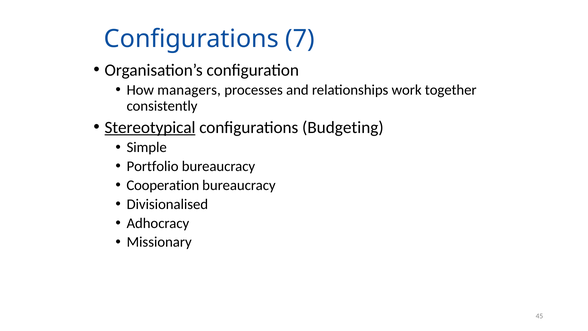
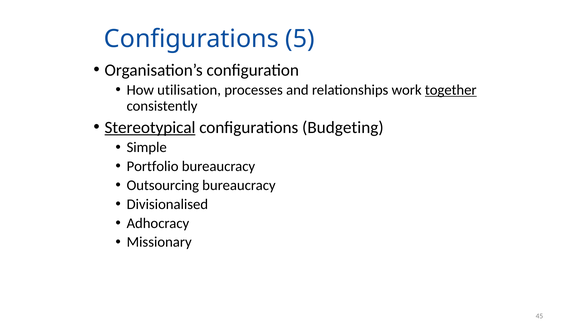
7: 7 -> 5
managers: managers -> utilisation
together underline: none -> present
Cooperation: Cooperation -> Outsourcing
